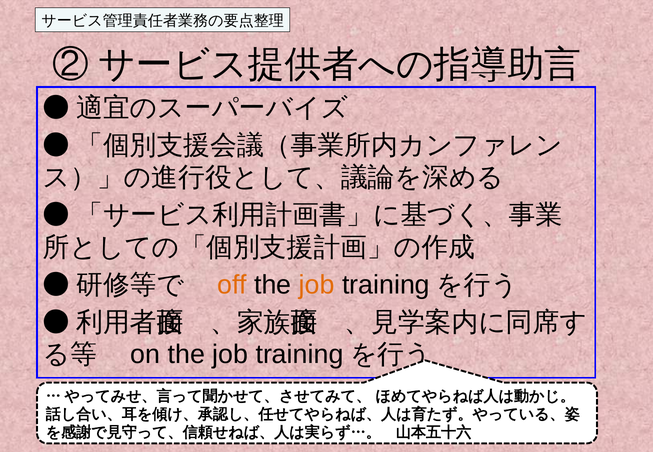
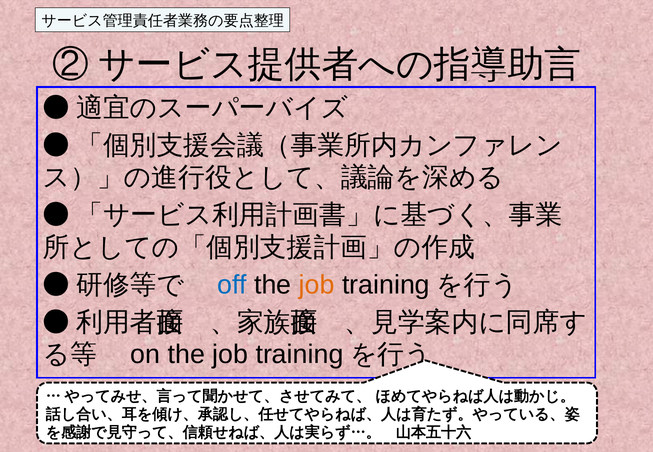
off colour: orange -> blue
